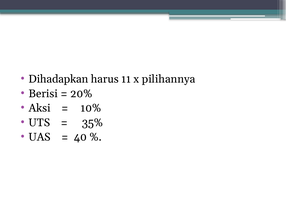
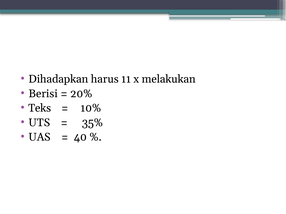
pilihannya: pilihannya -> melakukan
Aksi: Aksi -> Teks
